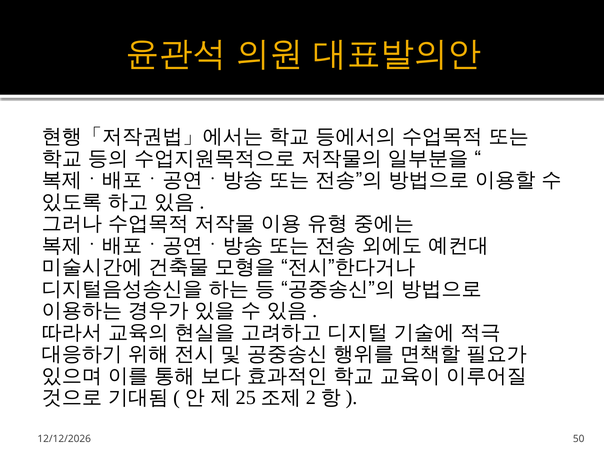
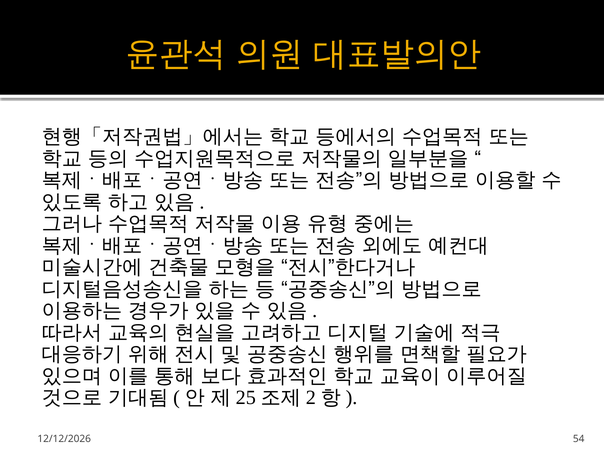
50: 50 -> 54
